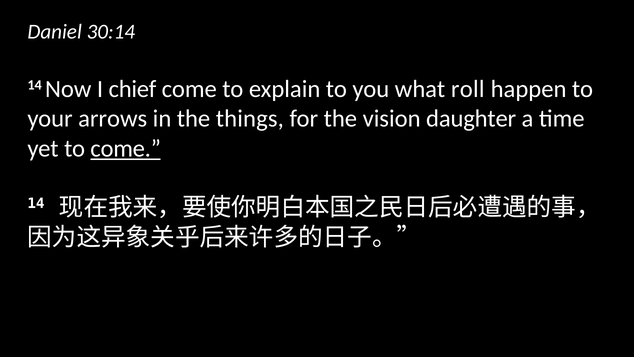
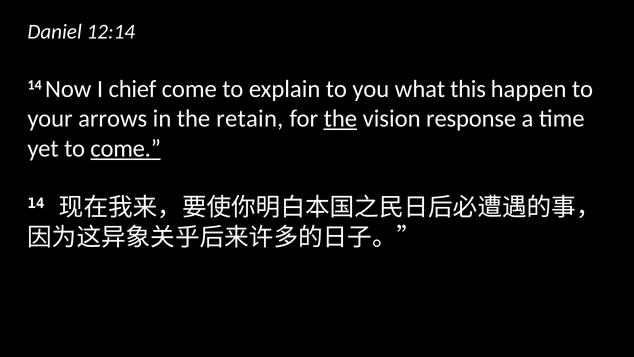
30:14: 30:14 -> 12:14
roll: roll -> this
things: things -> retain
the at (340, 119) underline: none -> present
daughter: daughter -> response
